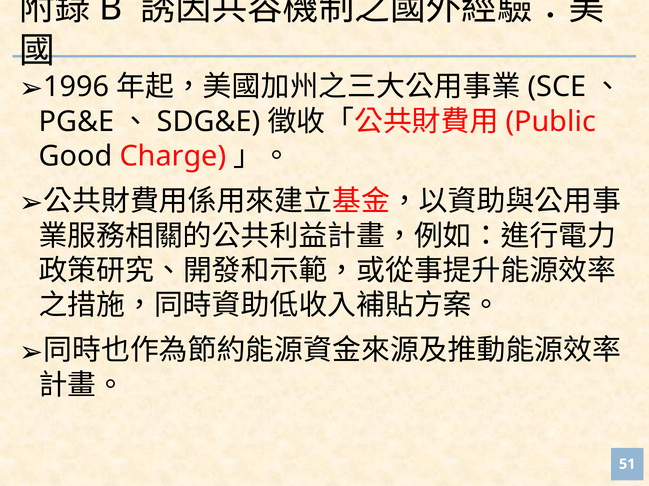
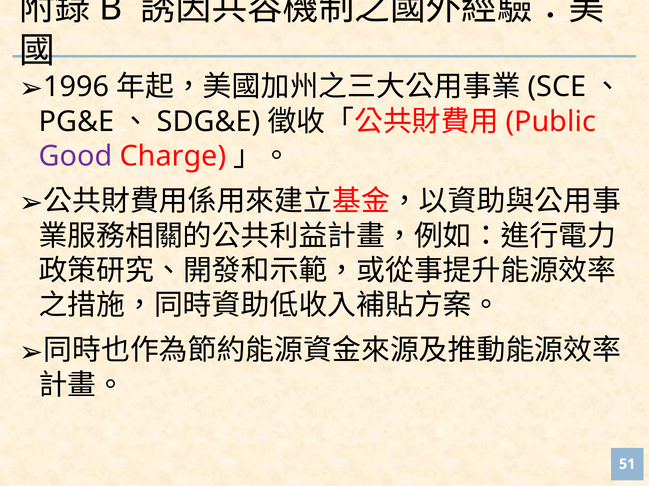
Good colour: black -> purple
